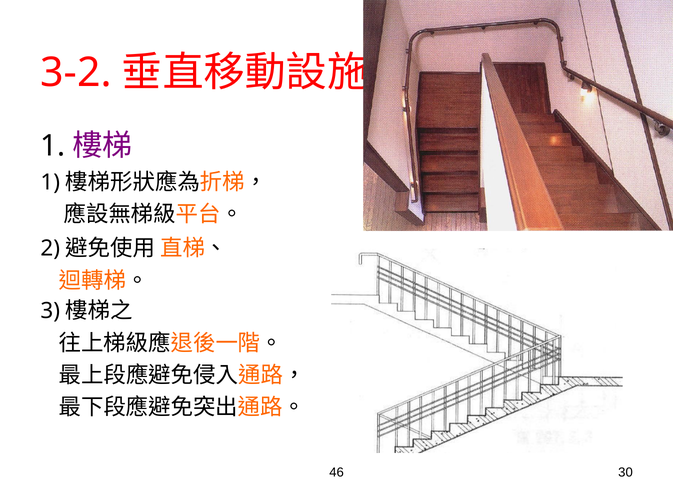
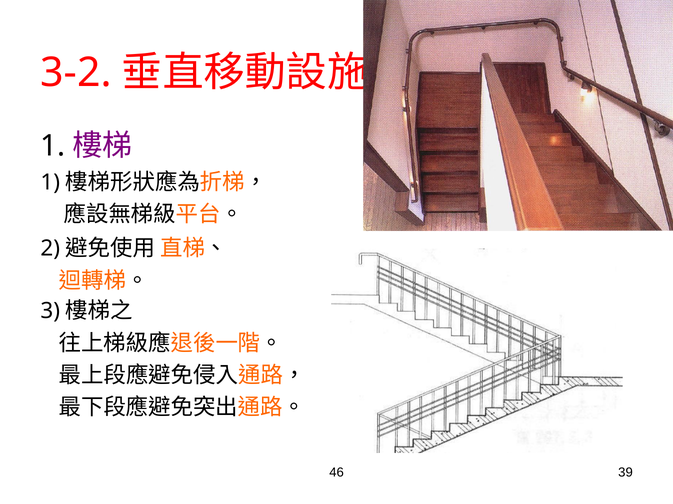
30: 30 -> 39
